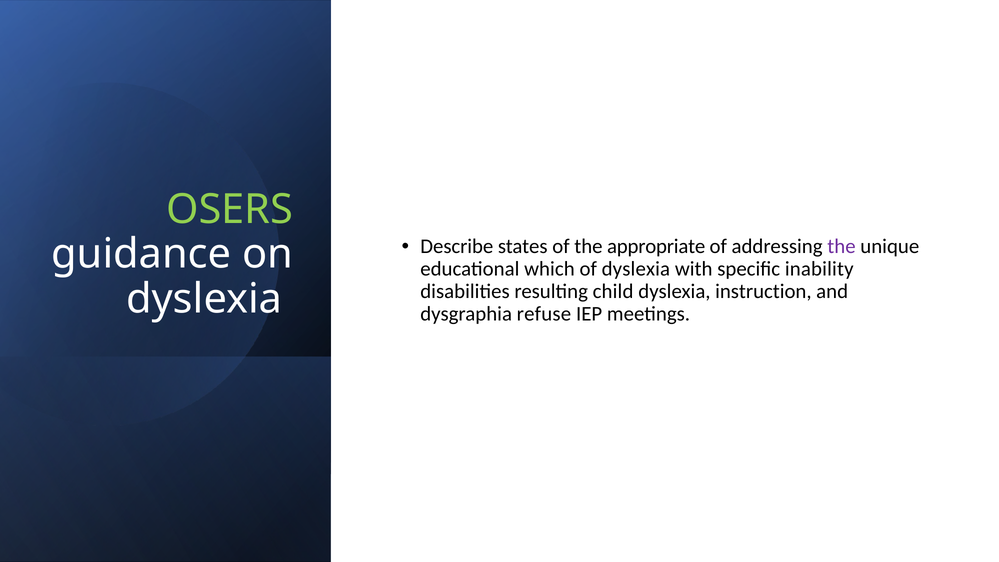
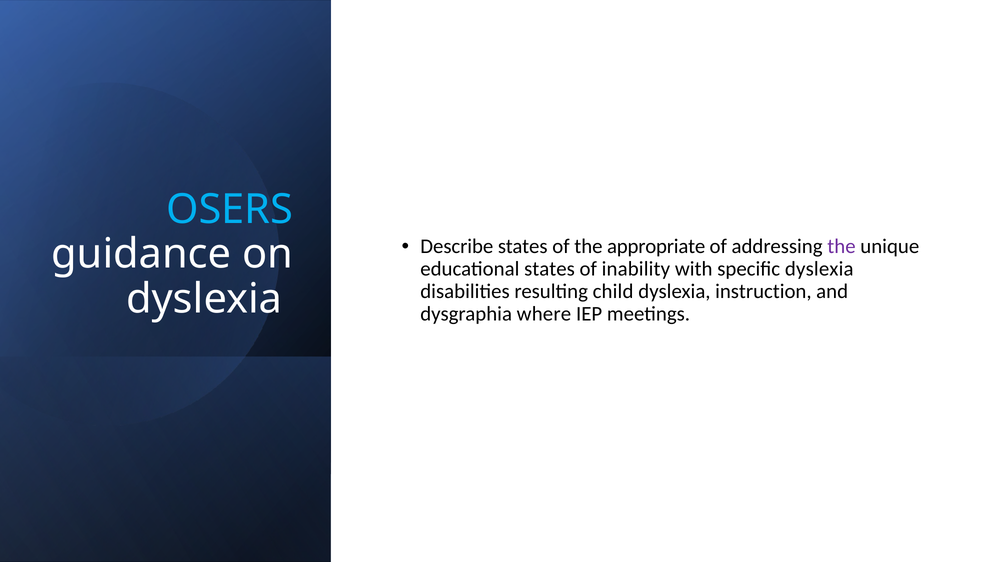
OSERS colour: light green -> light blue
educational which: which -> states
of dyslexia: dyslexia -> inability
specific inability: inability -> dyslexia
refuse: refuse -> where
